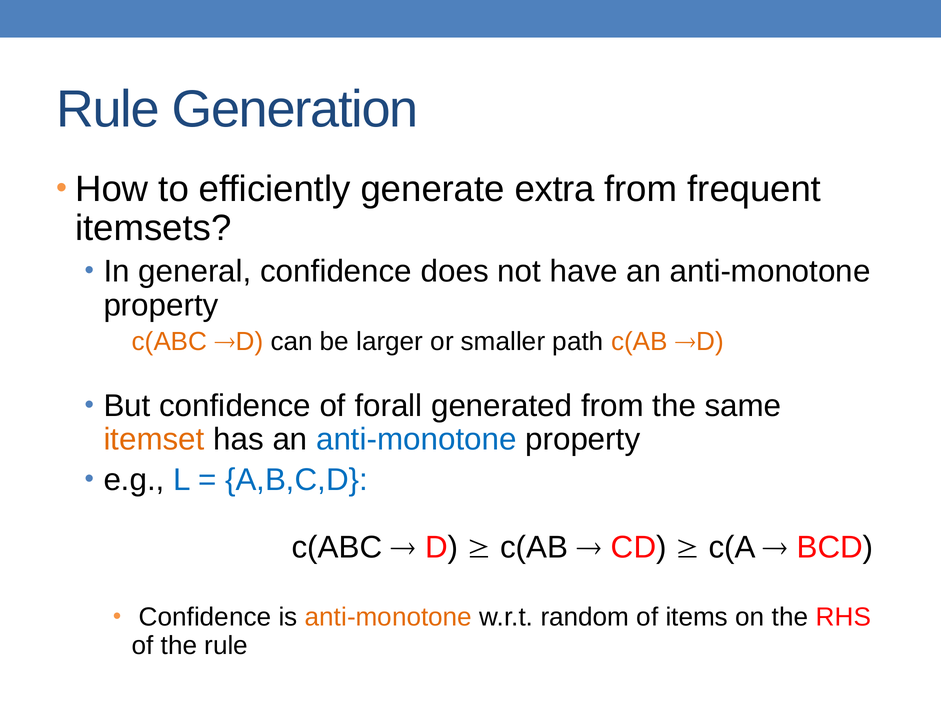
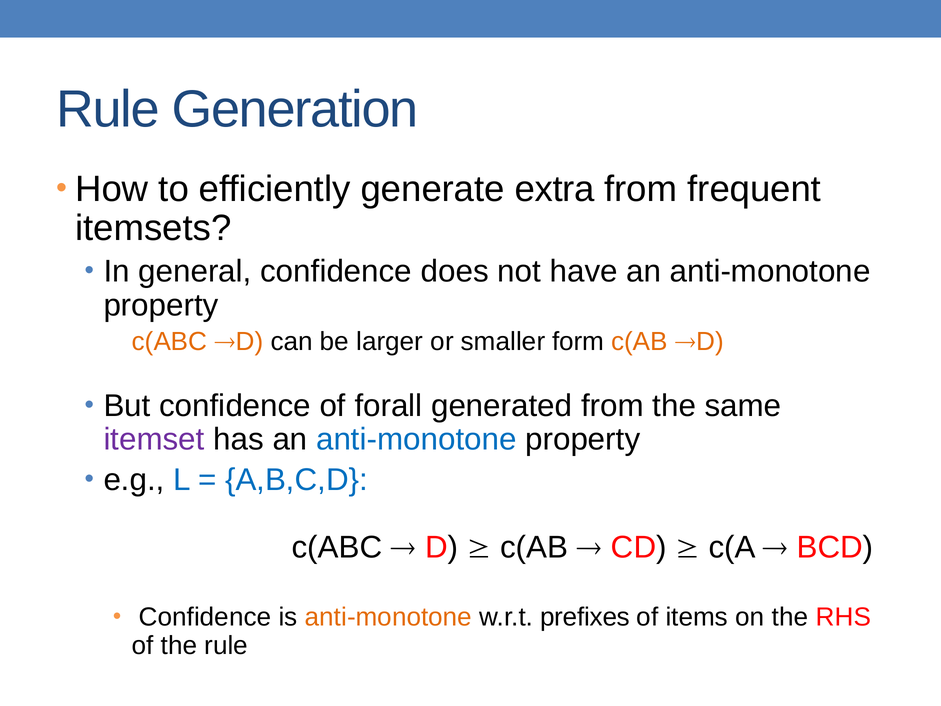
path: path -> form
itemset colour: orange -> purple
random: random -> prefixes
